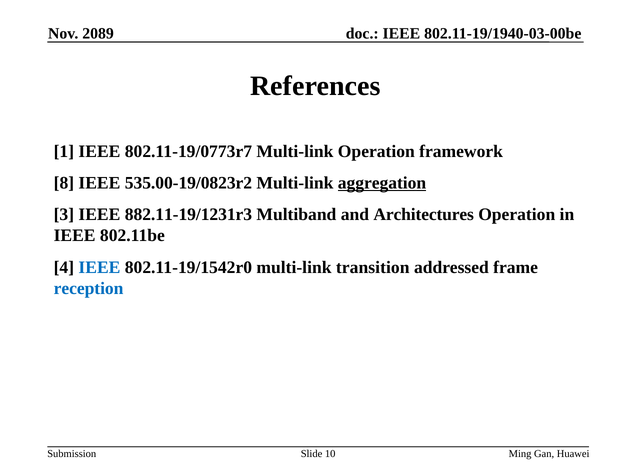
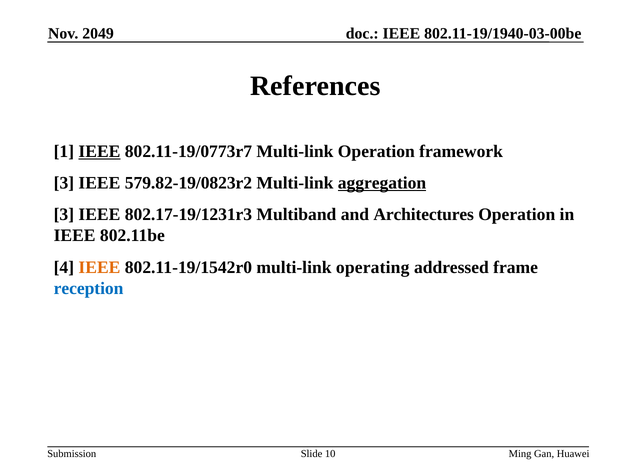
2089: 2089 -> 2049
IEEE at (99, 152) underline: none -> present
8 at (64, 183): 8 -> 3
535.00-19/0823r2: 535.00-19/0823r2 -> 579.82-19/0823r2
882.11-19/1231r3: 882.11-19/1231r3 -> 802.17-19/1231r3
IEEE at (99, 267) colour: blue -> orange
transition: transition -> operating
